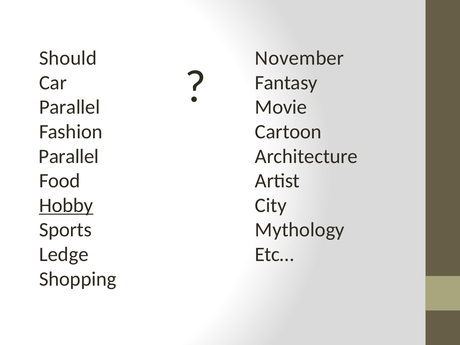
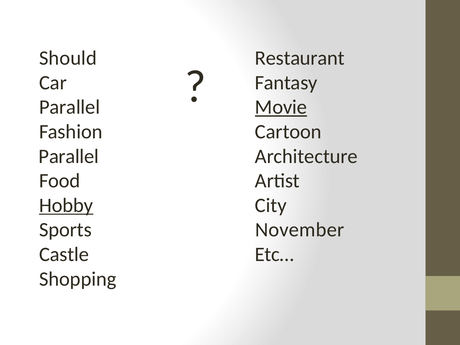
November: November -> Restaurant
Movie underline: none -> present
Mythology: Mythology -> November
Ledge: Ledge -> Castle
